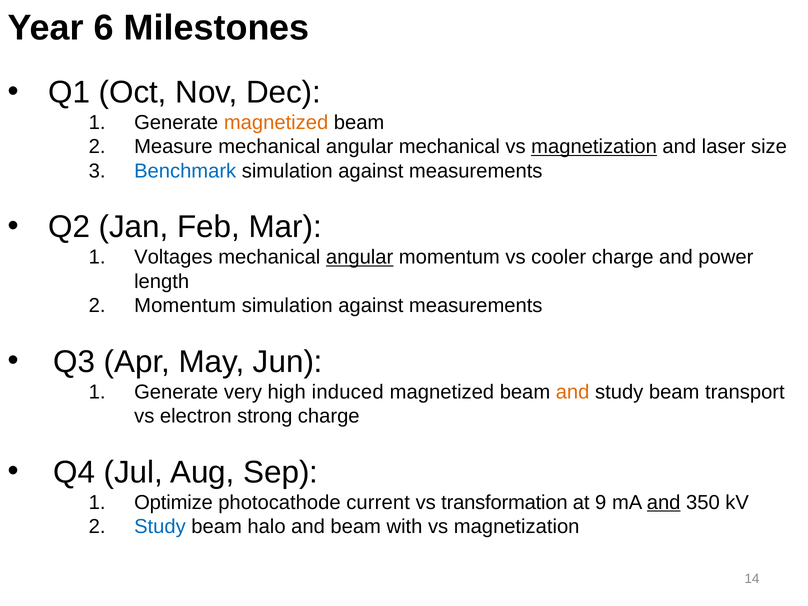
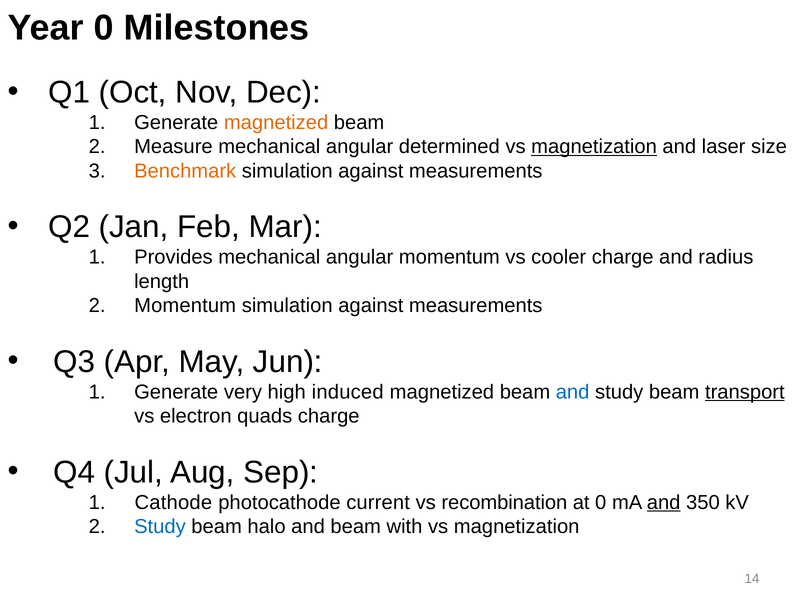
Year 6: 6 -> 0
angular mechanical: mechanical -> determined
Benchmark colour: blue -> orange
Voltages: Voltages -> Provides
angular at (360, 257) underline: present -> none
power: power -> radius
and at (573, 392) colour: orange -> blue
transport underline: none -> present
strong: strong -> quads
Optimize: Optimize -> Cathode
transformation: transformation -> recombination
at 9: 9 -> 0
